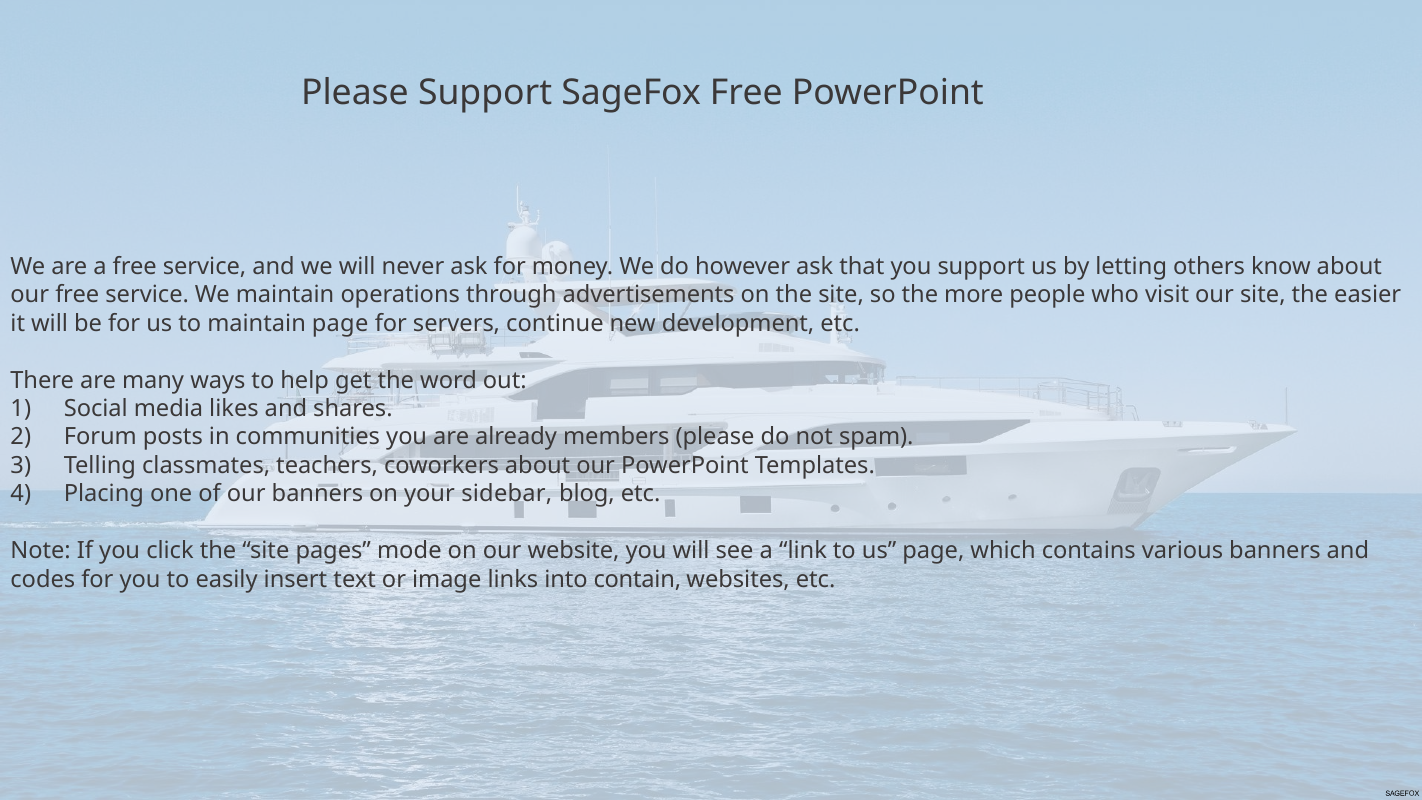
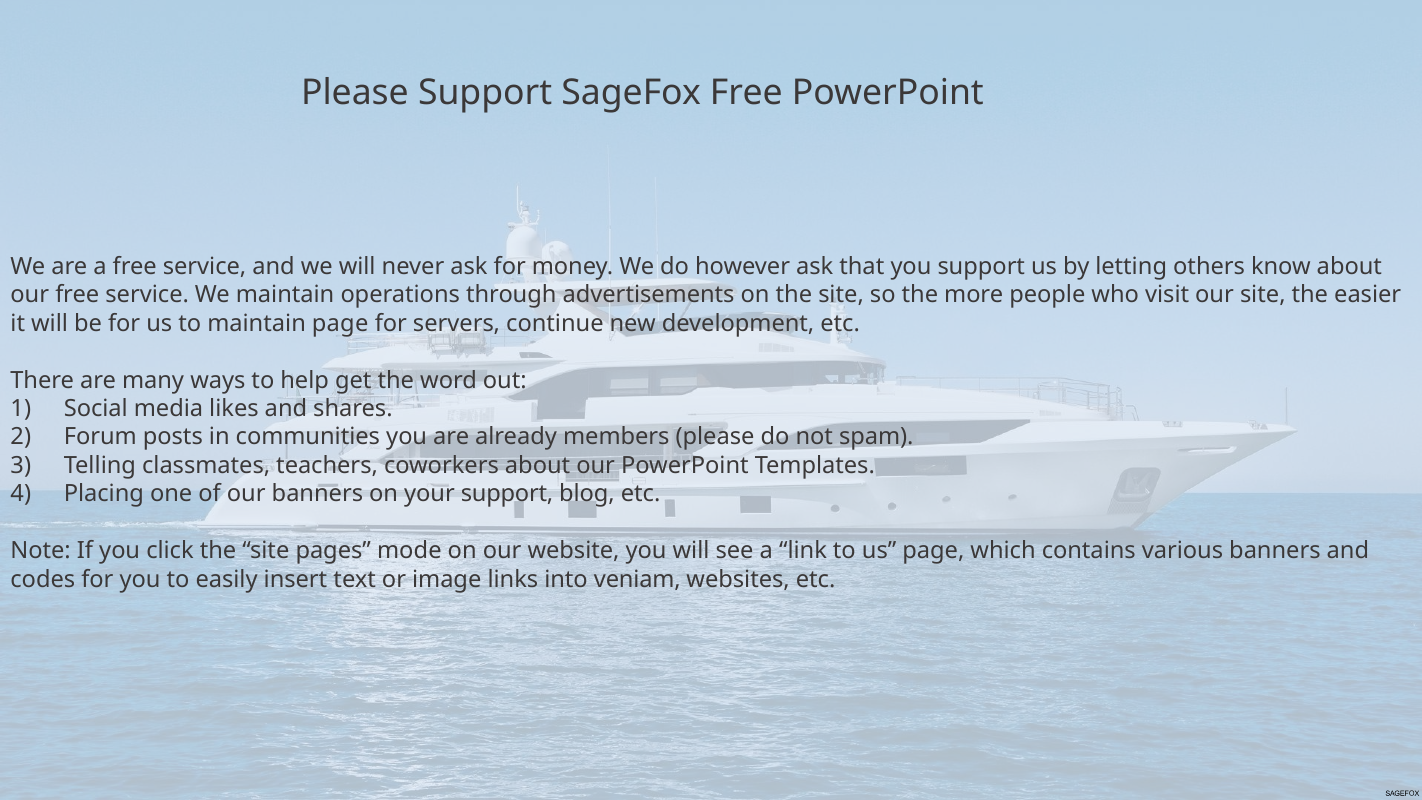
your sidebar: sidebar -> support
contain: contain -> veniam
